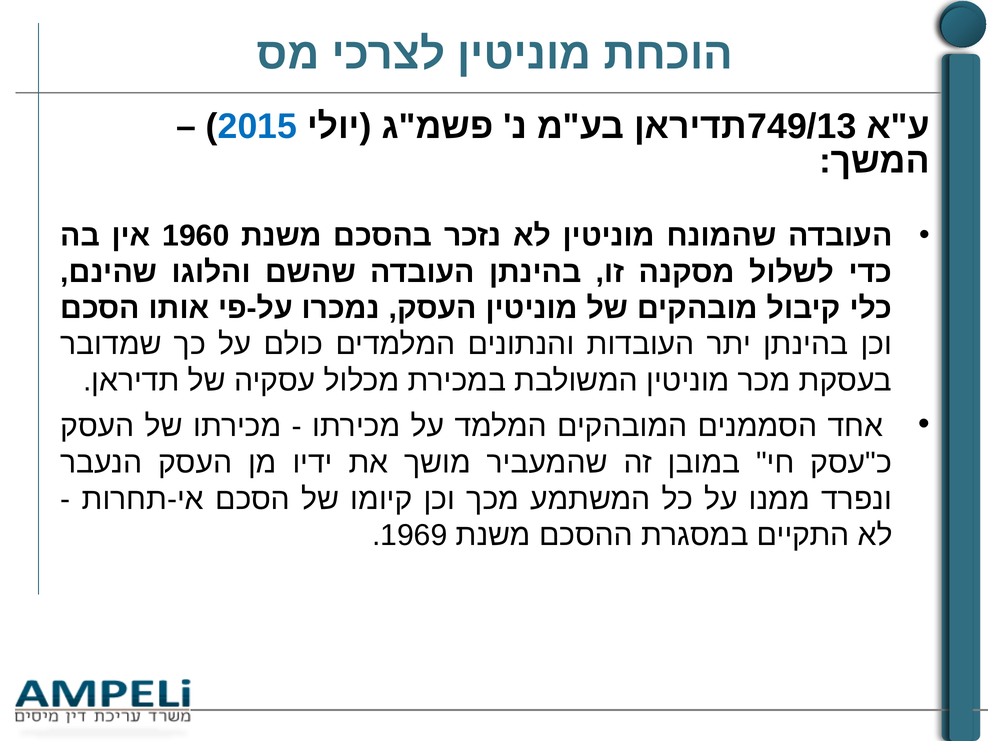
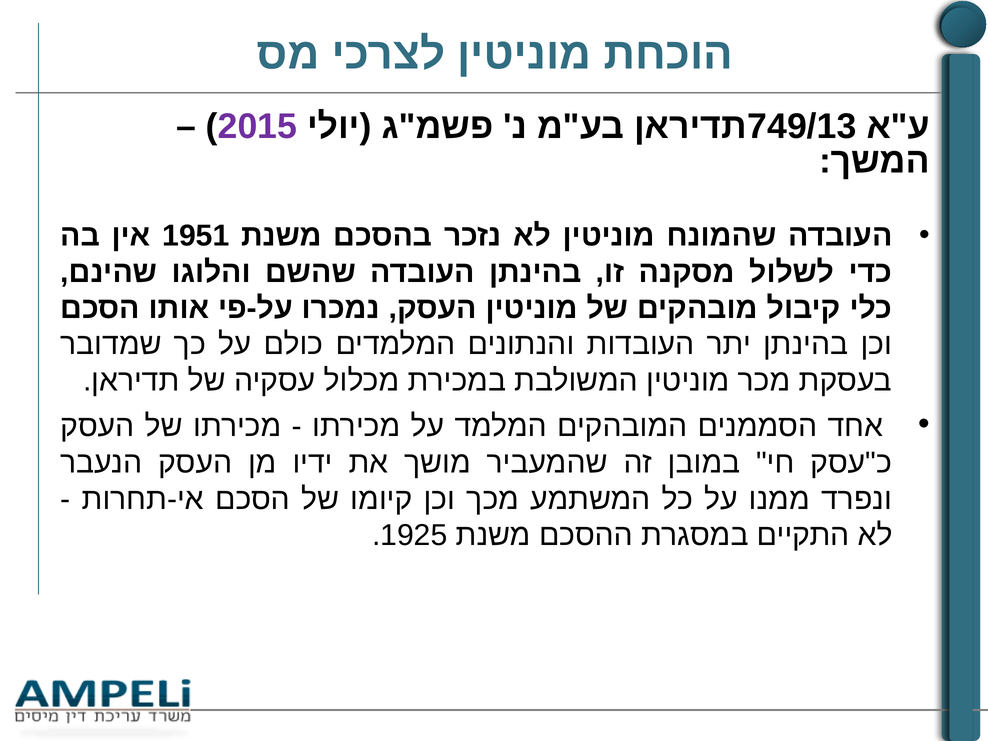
2015 colour: blue -> purple
1960: 1960 -> 1951
1969: 1969 -> 1925
